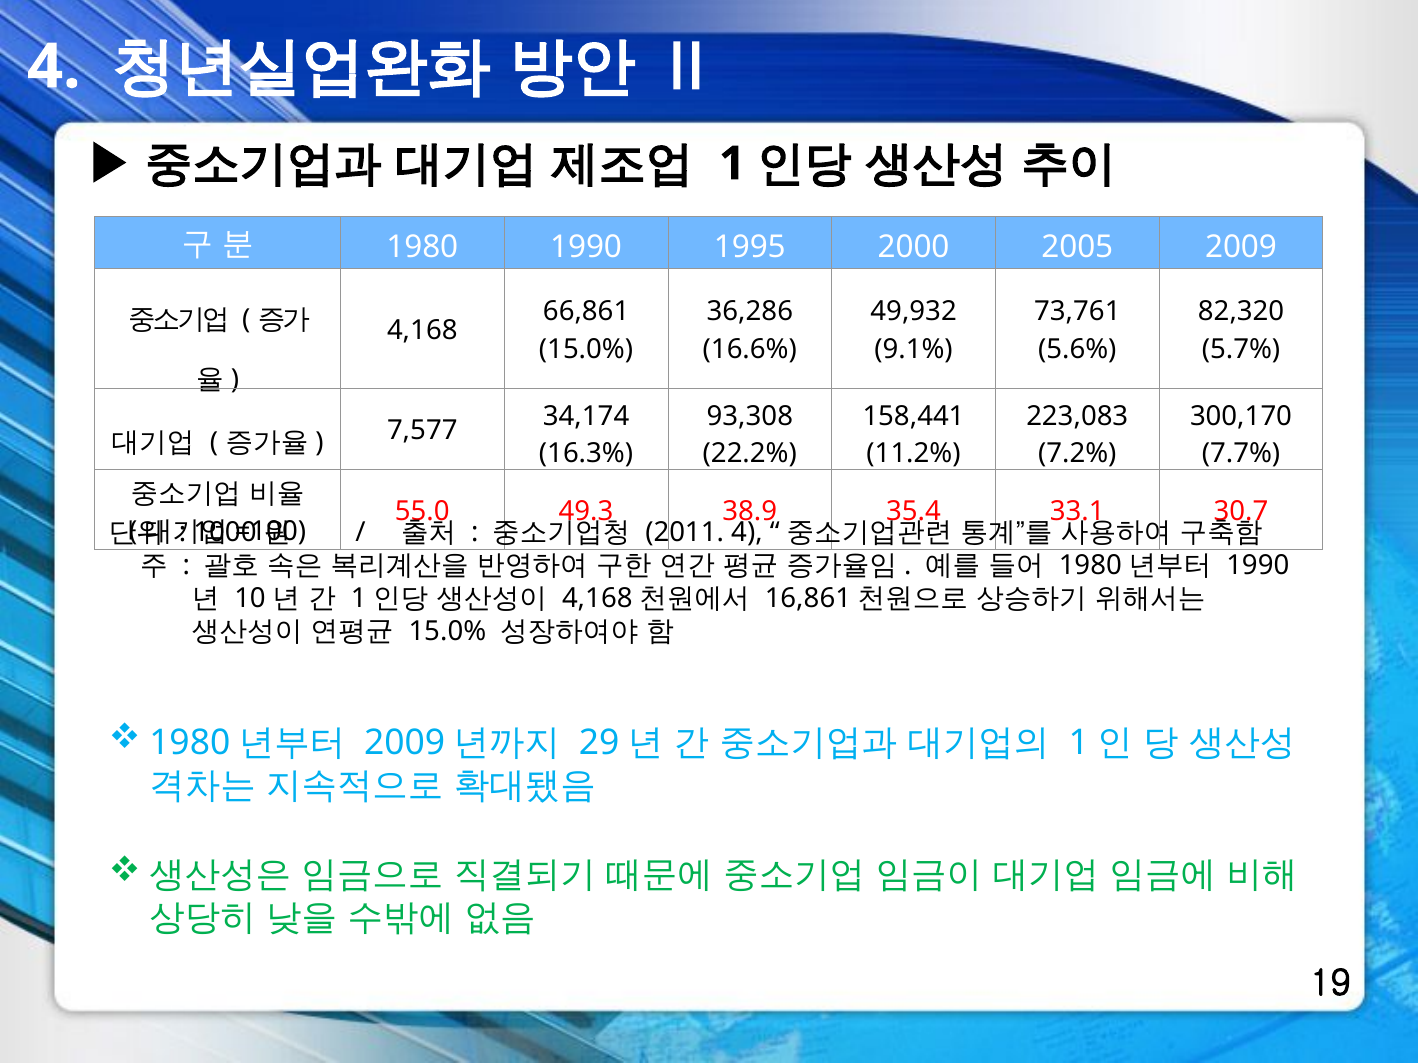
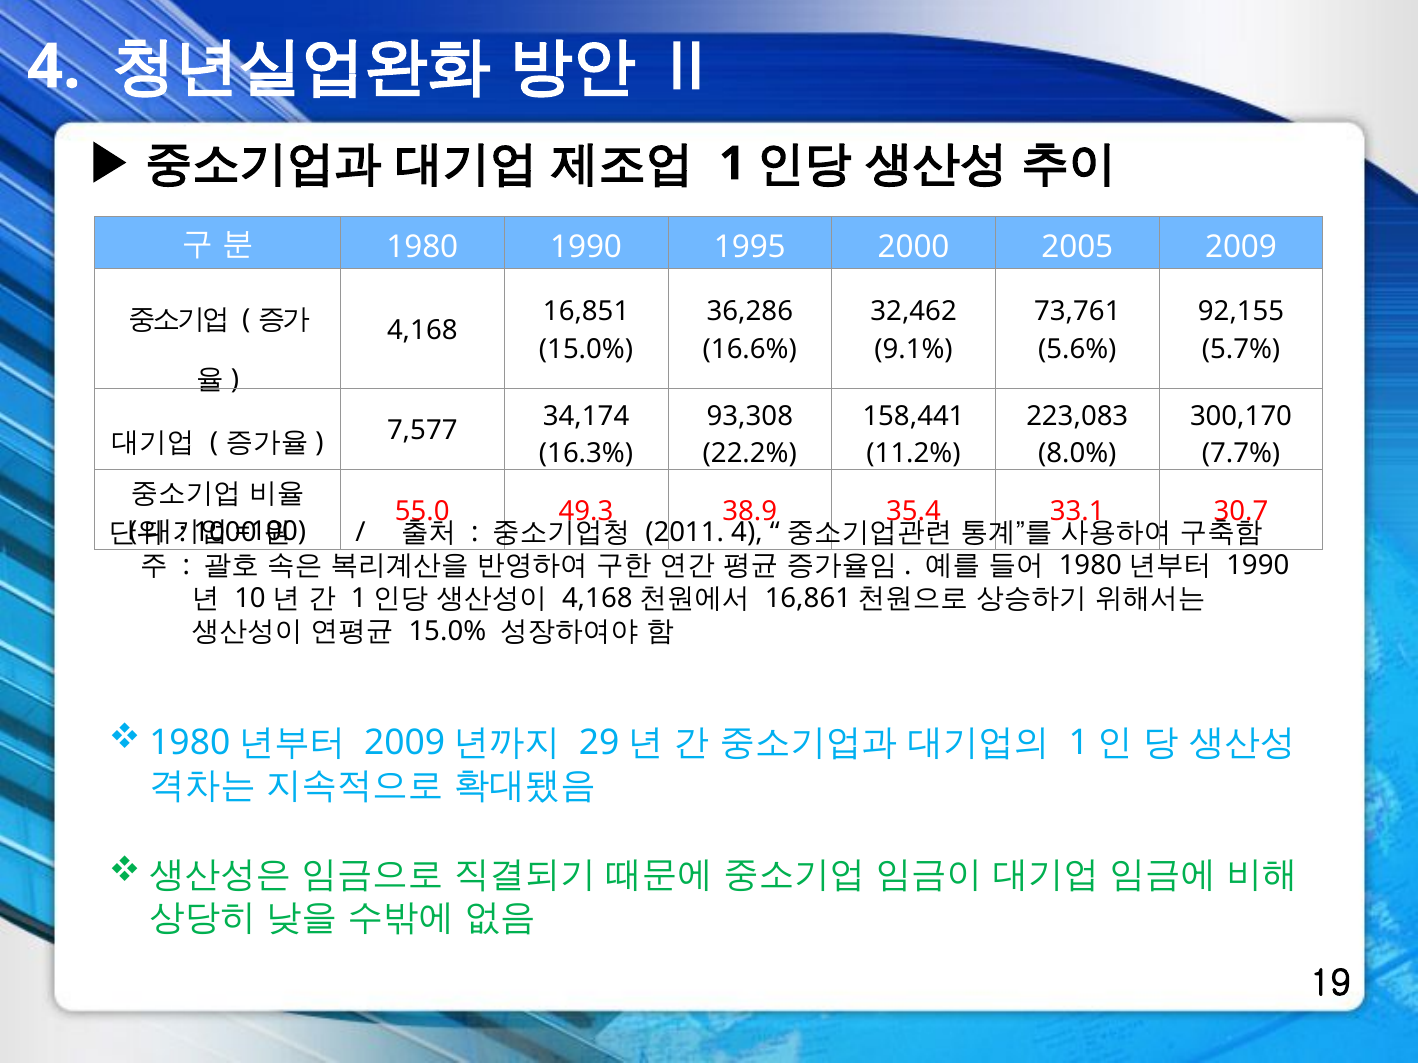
66,861: 66,861 -> 16,851
49,932: 49,932 -> 32,462
82,320: 82,320 -> 92,155
7.2%: 7.2% -> 8.0%
